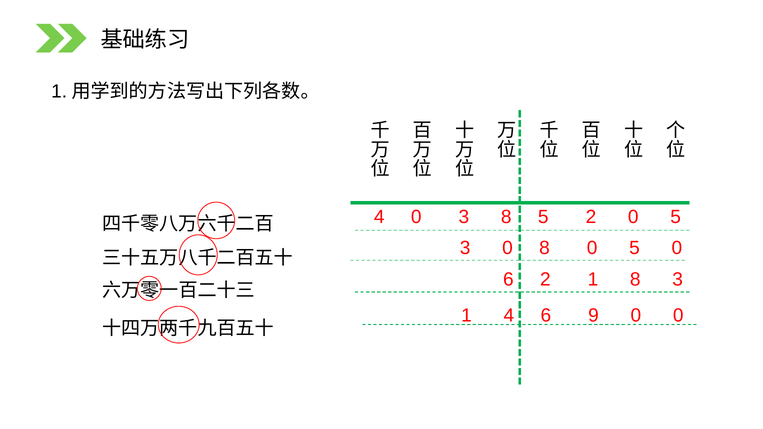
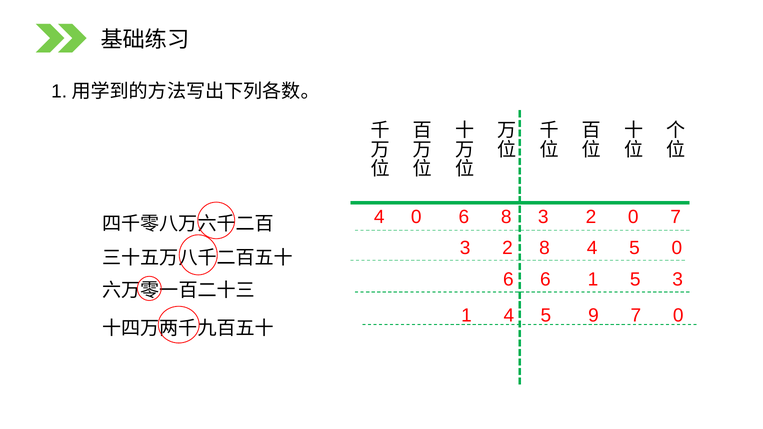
4 0 3: 3 -> 6
8 5: 5 -> 3
2 0 5: 5 -> 7
0 at (507, 248): 0 -> 2
8 0: 0 -> 4
6 2: 2 -> 6
1 8: 8 -> 5
1 4 6: 6 -> 5
9 0: 0 -> 7
